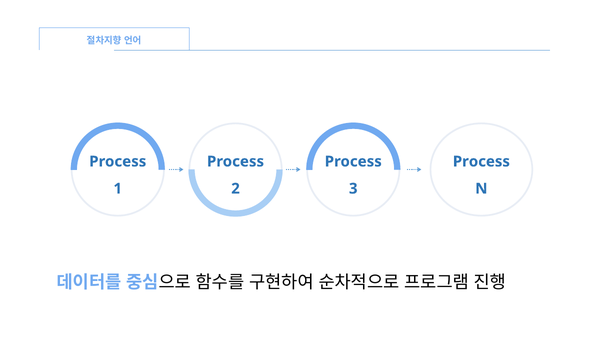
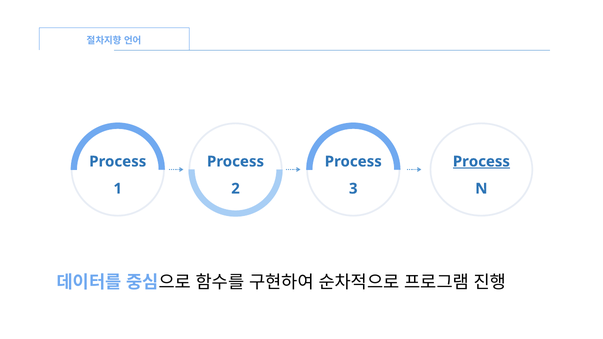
Process at (481, 162) underline: none -> present
